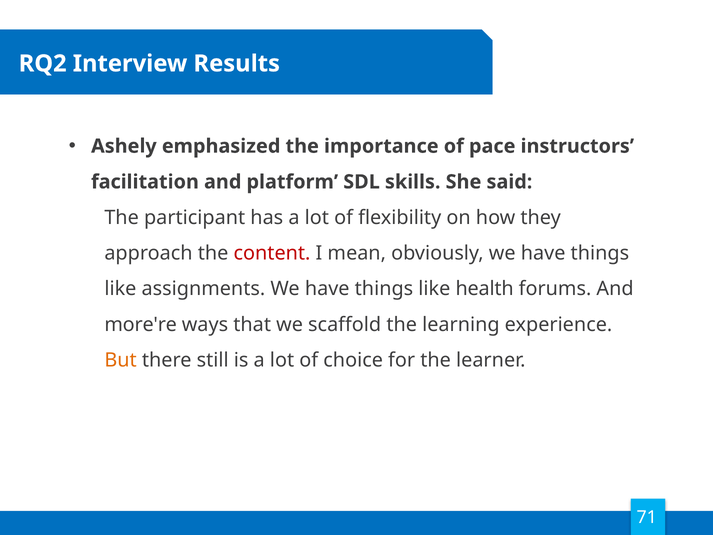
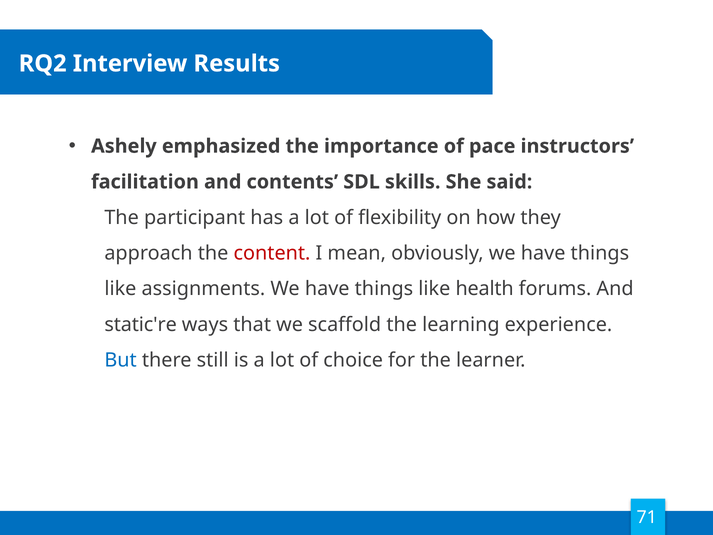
platform: platform -> contents
more're: more're -> static're
But colour: orange -> blue
